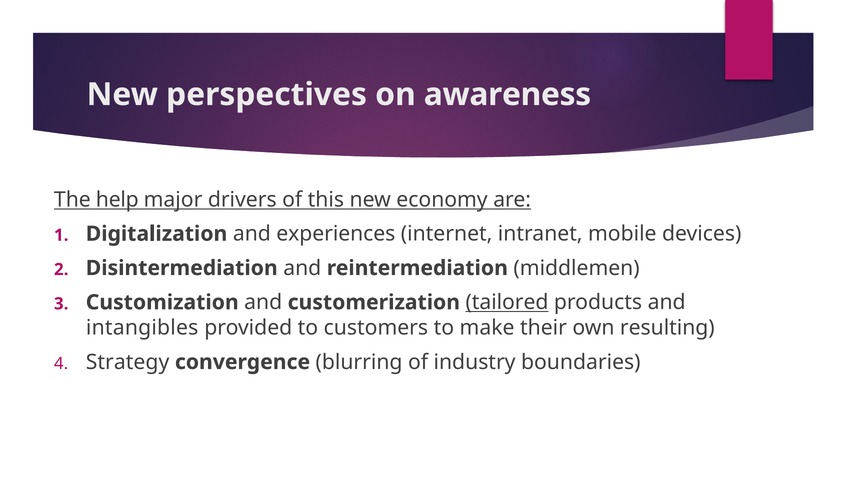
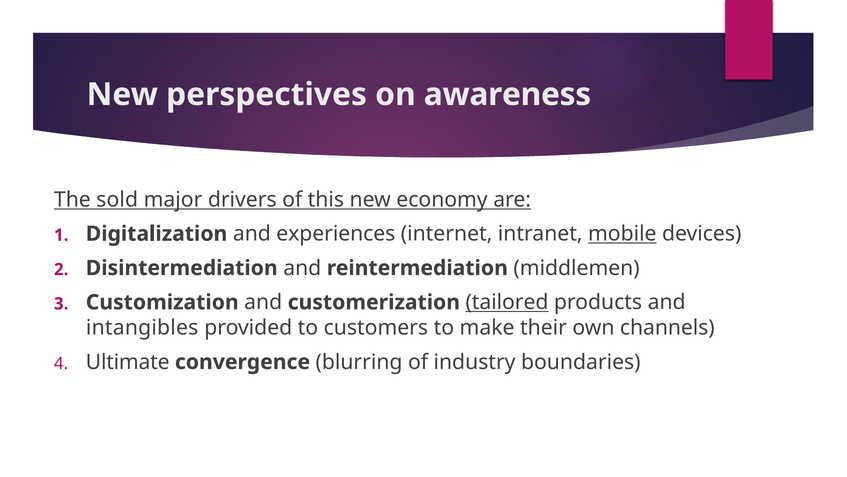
help: help -> sold
mobile underline: none -> present
resulting: resulting -> channels
Strategy: Strategy -> Ultimate
